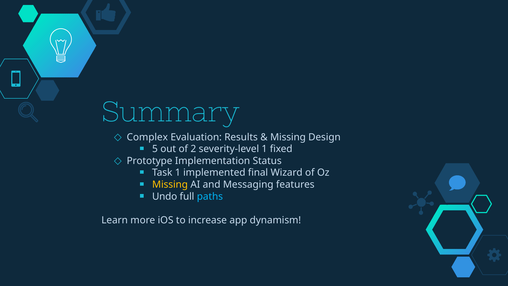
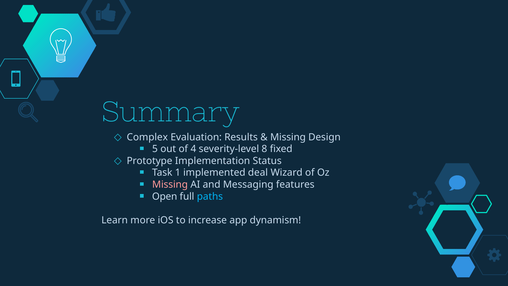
2: 2 -> 4
severity-level 1: 1 -> 8
final: final -> deal
Missing at (170, 184) colour: yellow -> pink
Undo: Undo -> Open
